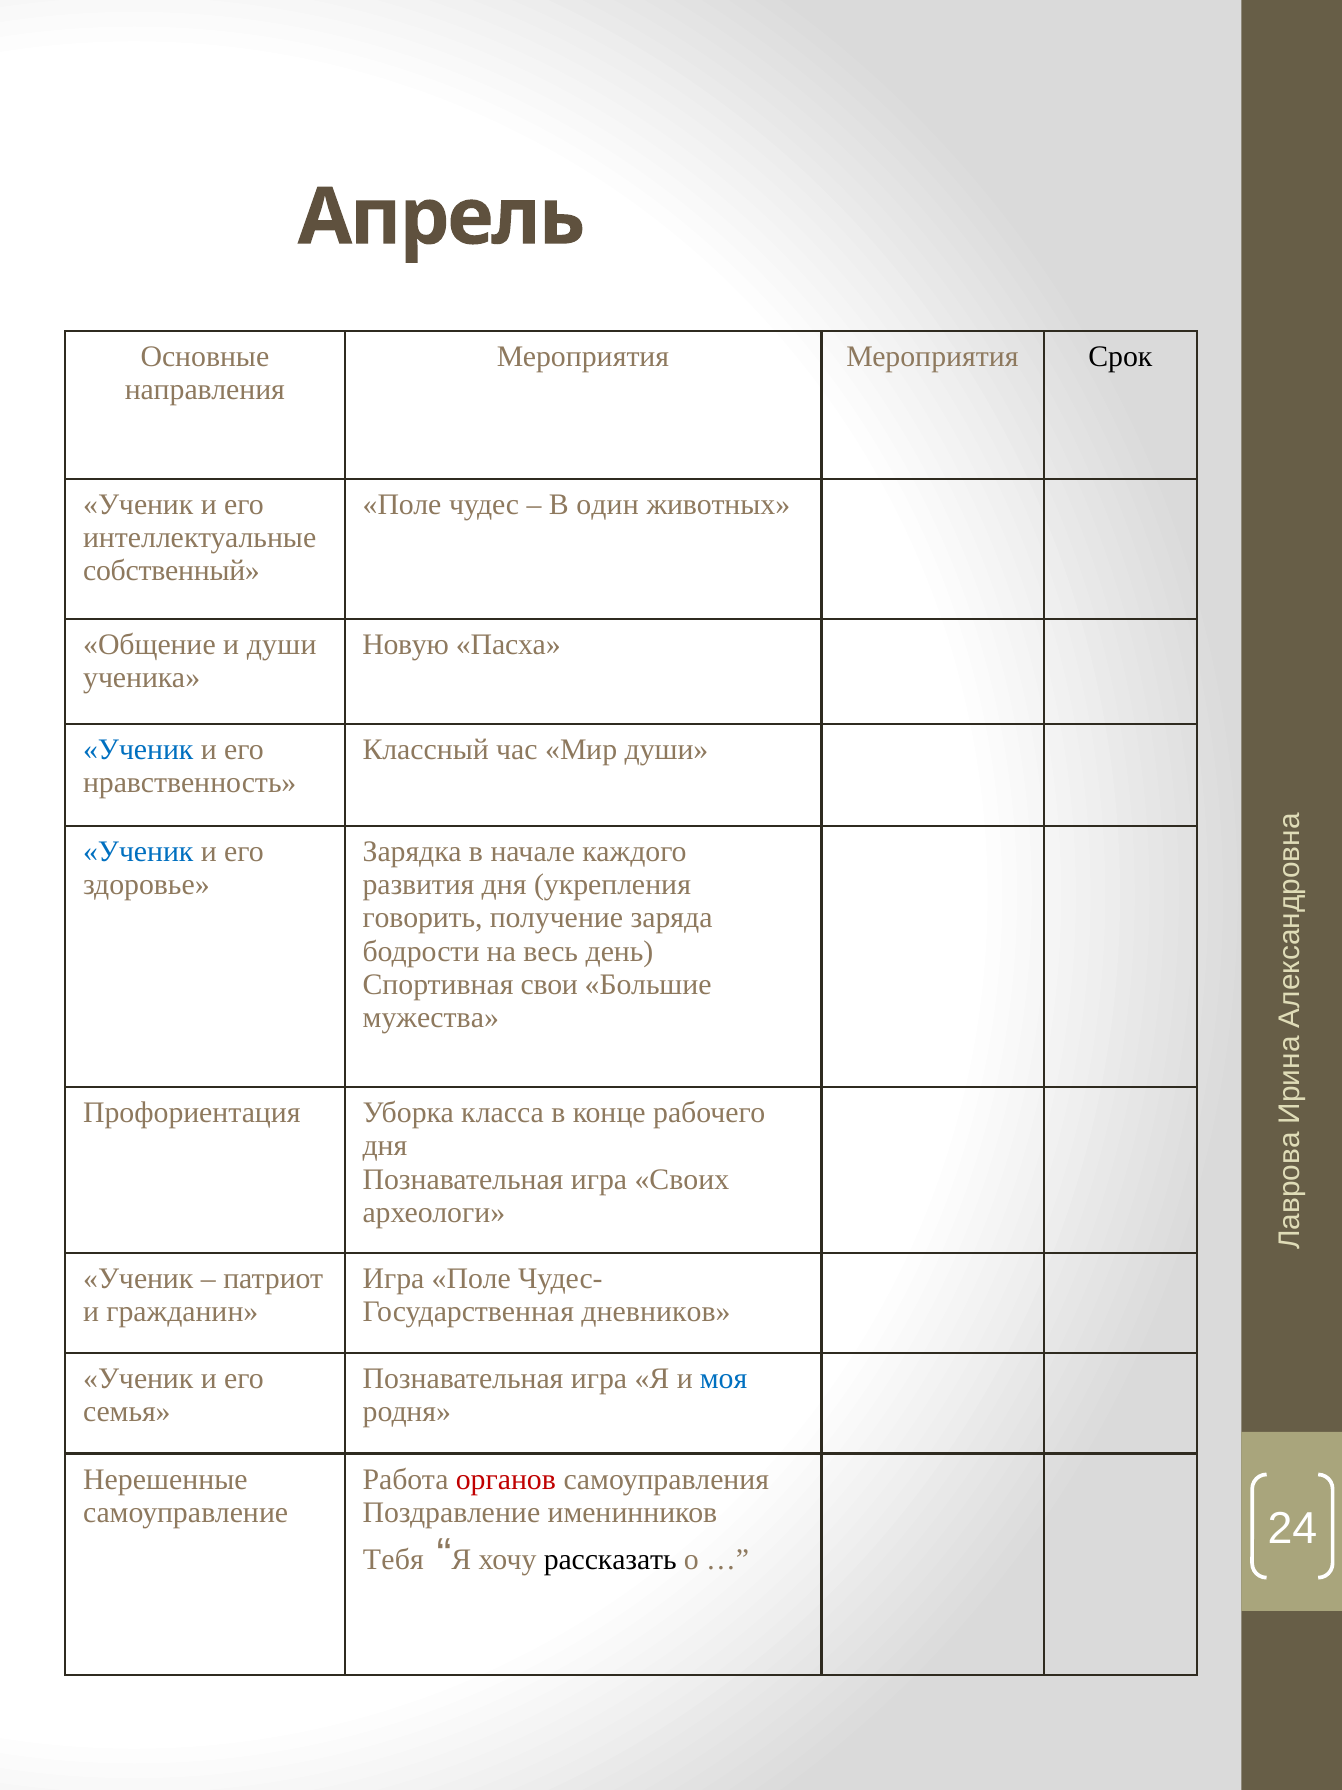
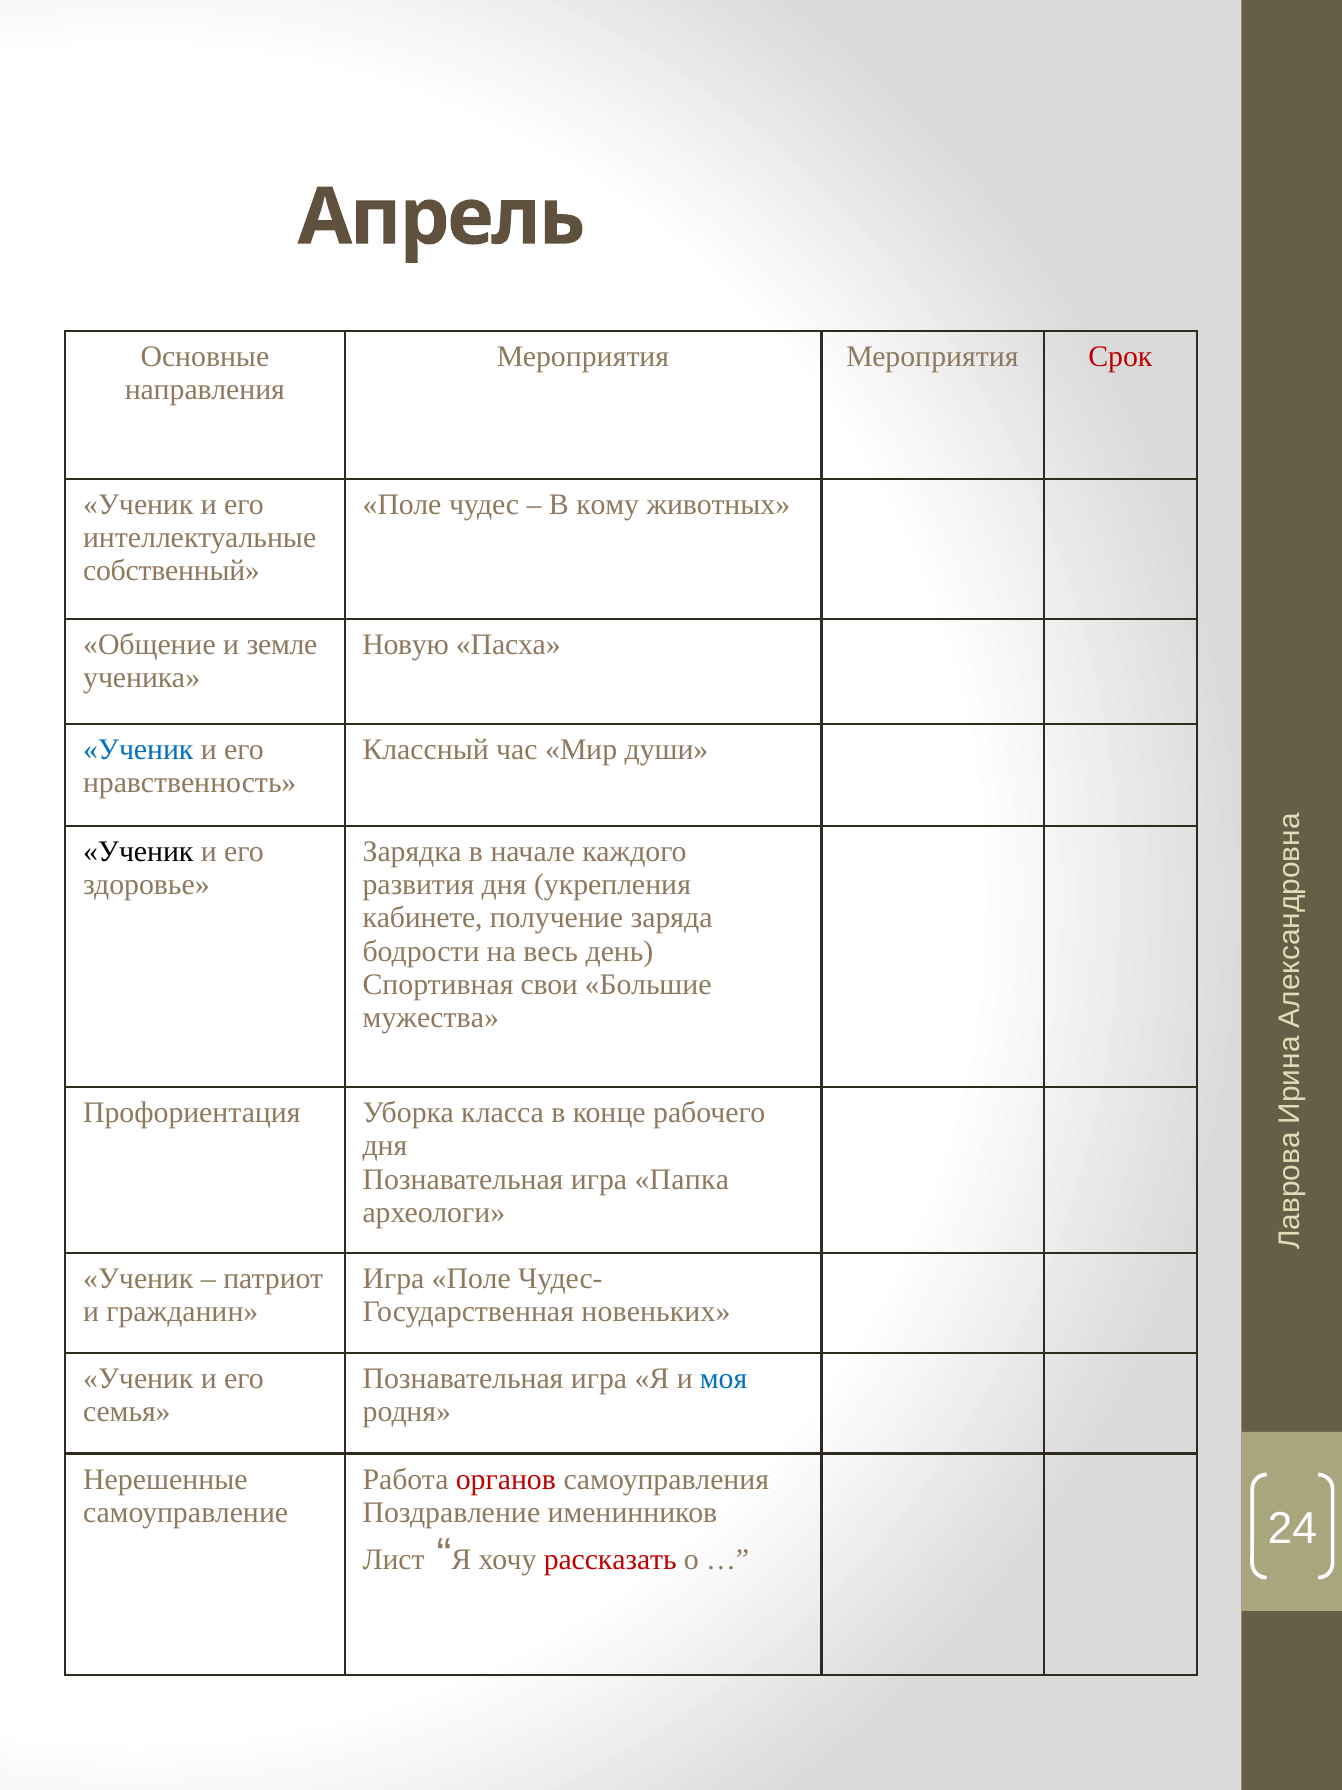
Срок colour: black -> red
один: один -> кому
и души: души -> земле
Ученик at (138, 852) colour: blue -> black
говорить: говорить -> кабинете
Своих: Своих -> Папка
дневников: дневников -> новеньких
Тебя: Тебя -> Лист
рассказать colour: black -> red
